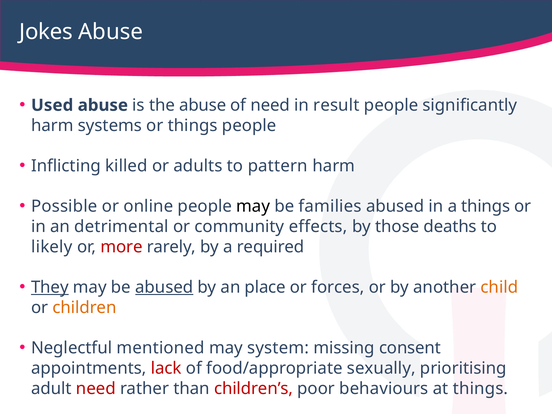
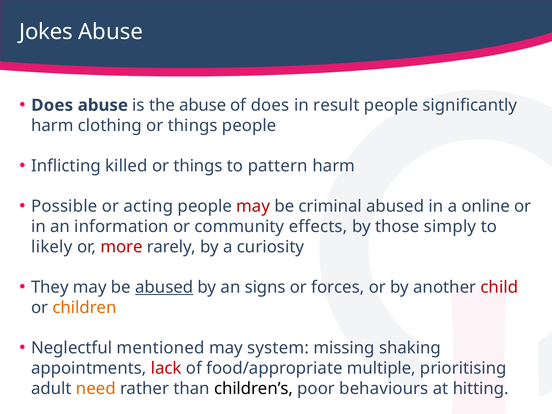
Used at (52, 105): Used -> Does
of need: need -> does
systems: systems -> clothing
adults at (198, 166): adults -> things
online: online -> acting
may at (253, 206) colour: black -> red
families: families -> criminal
a things: things -> online
detrimental: detrimental -> information
deaths: deaths -> simply
required: required -> curiosity
They underline: present -> none
place: place -> signs
child colour: orange -> red
consent: consent -> shaking
sexually: sexually -> multiple
need at (96, 389) colour: red -> orange
children’s colour: red -> black
at things: things -> hitting
